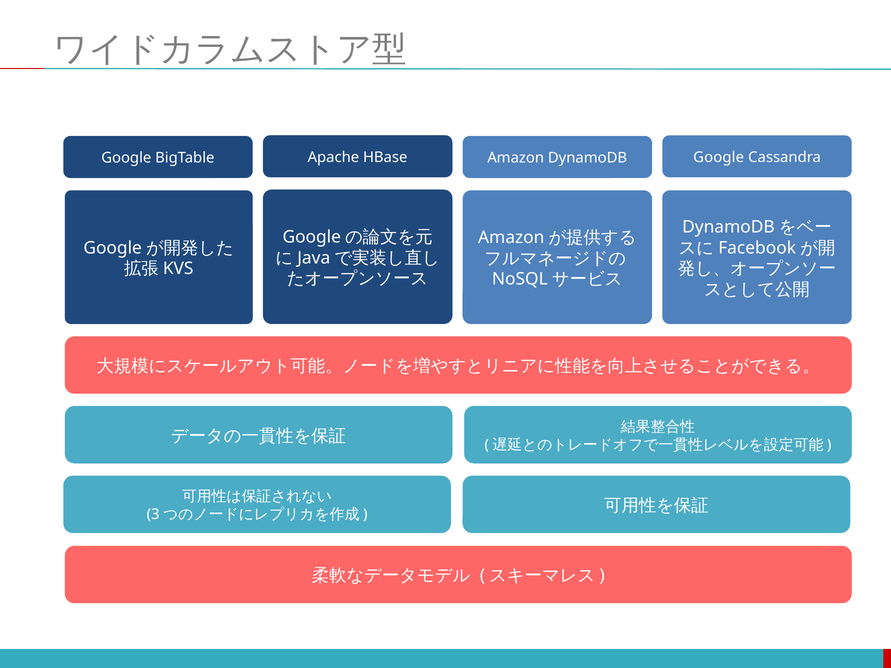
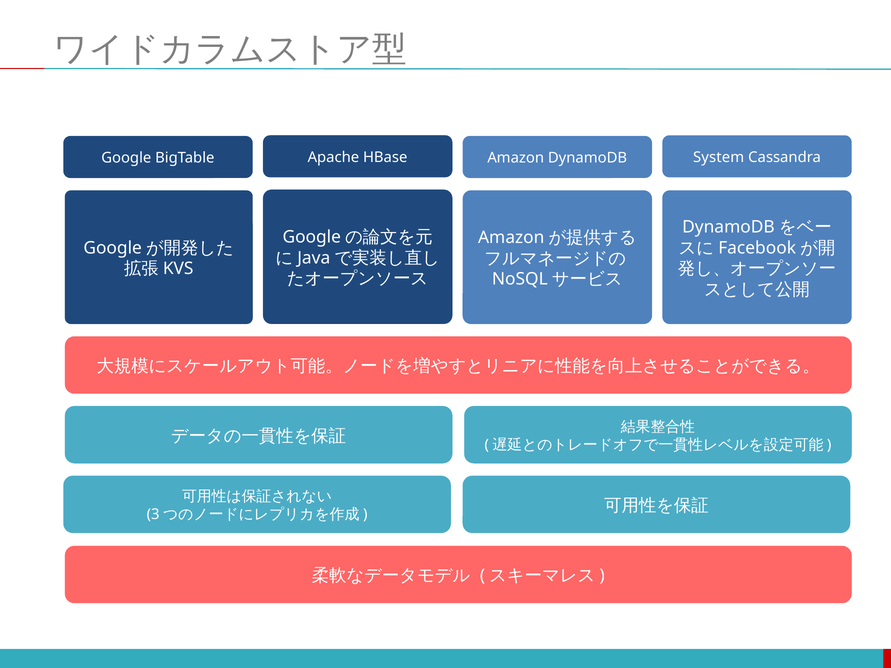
DynamoDB Google: Google -> System
